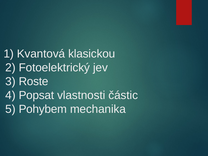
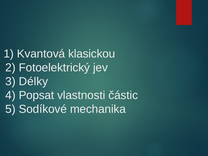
Roste: Roste -> Délky
Pohybem: Pohybem -> Sodíkové
